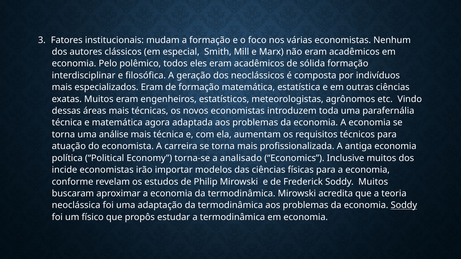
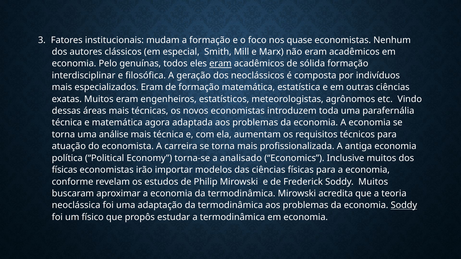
várias: várias -> quase
polêmico: polêmico -> genuínas
eram at (220, 64) underline: none -> present
incide at (65, 170): incide -> físicas
